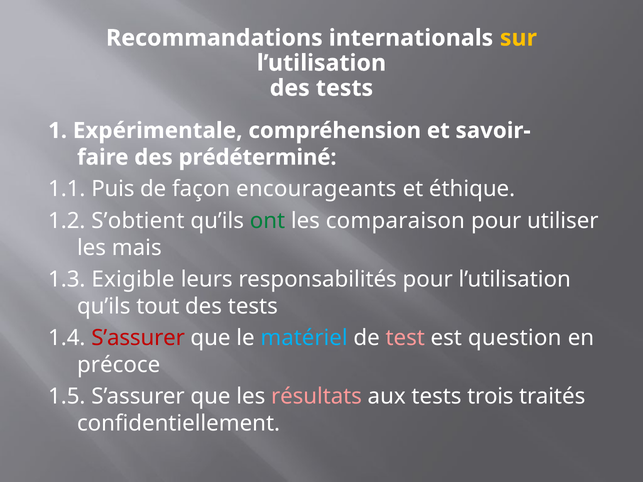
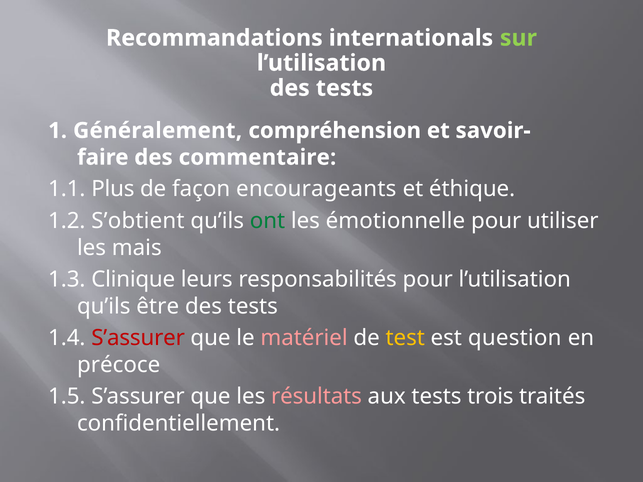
sur colour: yellow -> light green
Expérimentale: Expérimentale -> Généralement
prédéterminé: prédéterminé -> commentaire
Puis: Puis -> Plus
comparaison: comparaison -> émotionnelle
Exigible: Exigible -> Clinique
tout: tout -> être
matériel colour: light blue -> pink
test colour: pink -> yellow
